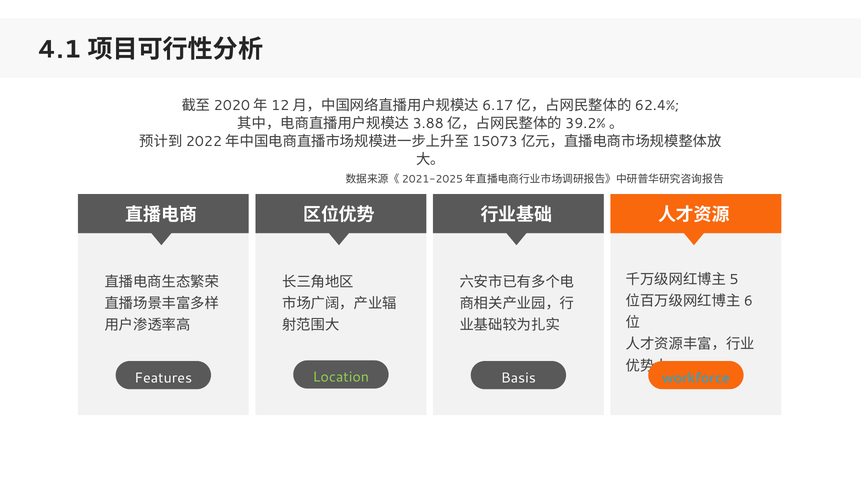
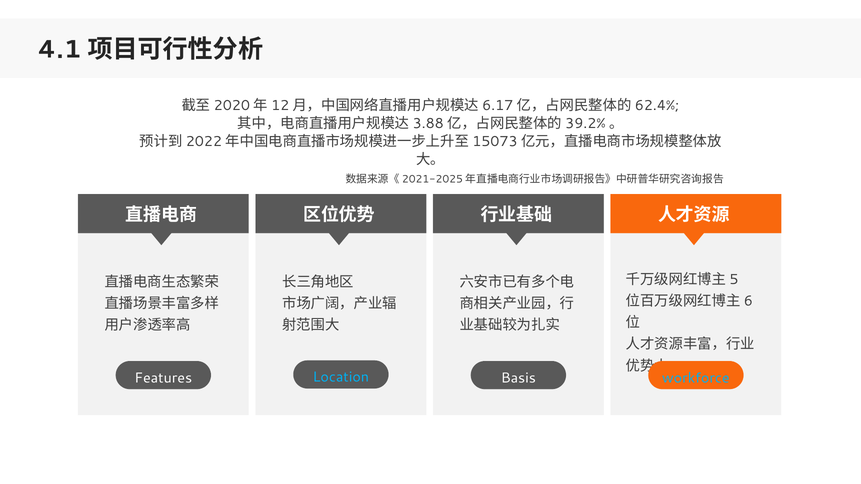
Location colour: light green -> light blue
